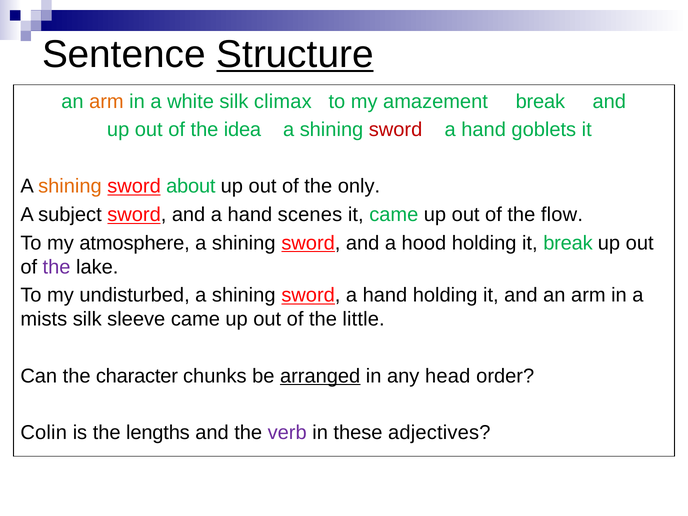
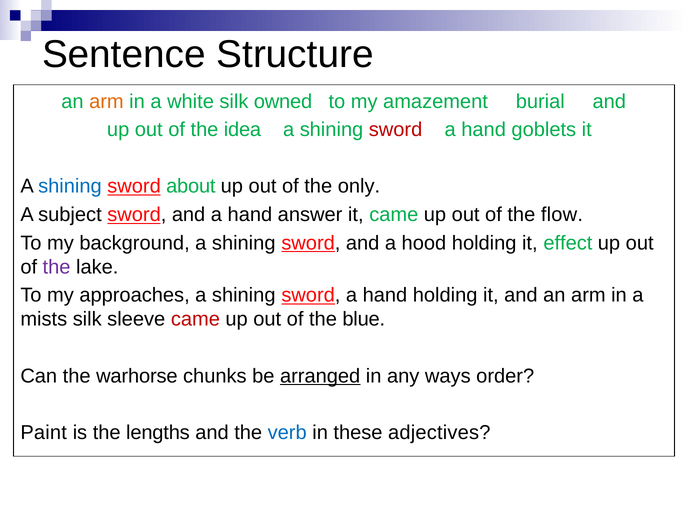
Structure underline: present -> none
climax: climax -> owned
amazement break: break -> burial
shining at (70, 186) colour: orange -> blue
scenes: scenes -> answer
atmosphere: atmosphere -> background
it break: break -> effect
undisturbed: undisturbed -> approaches
came at (195, 319) colour: black -> red
little: little -> blue
character: character -> warhorse
head: head -> ways
Colin: Colin -> Paint
verb colour: purple -> blue
